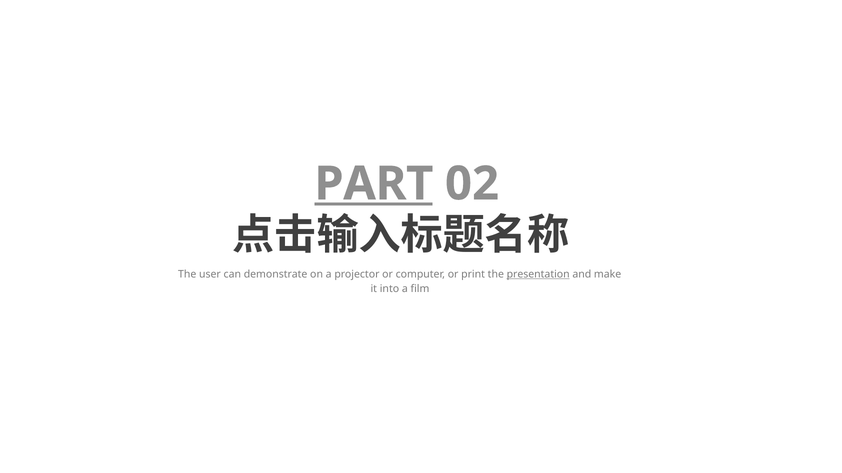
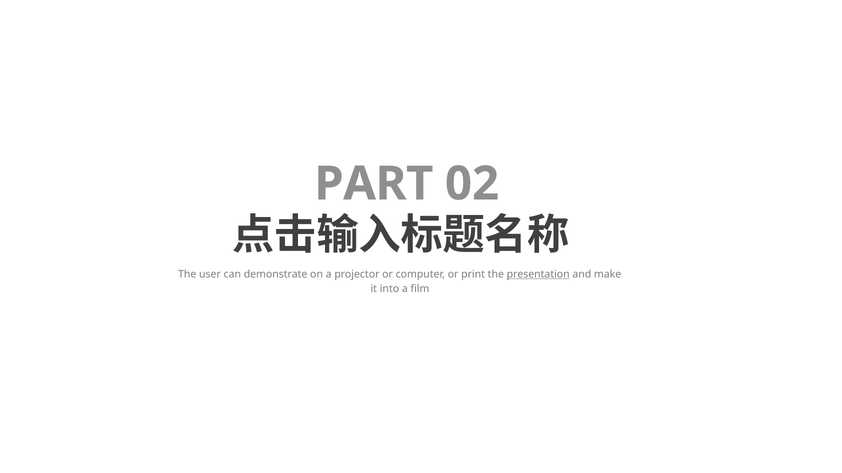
PART underline: present -> none
